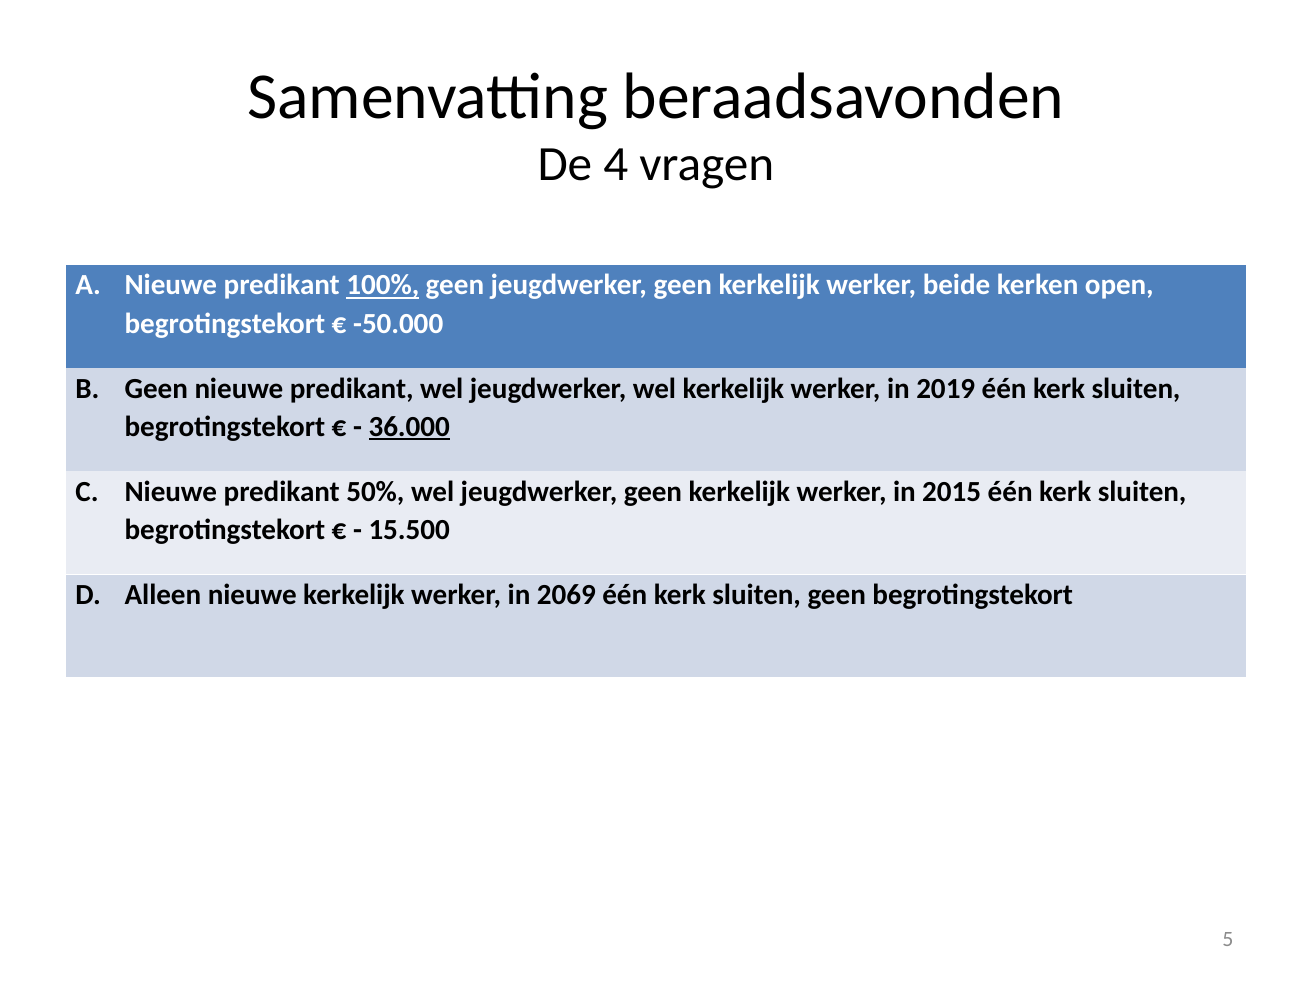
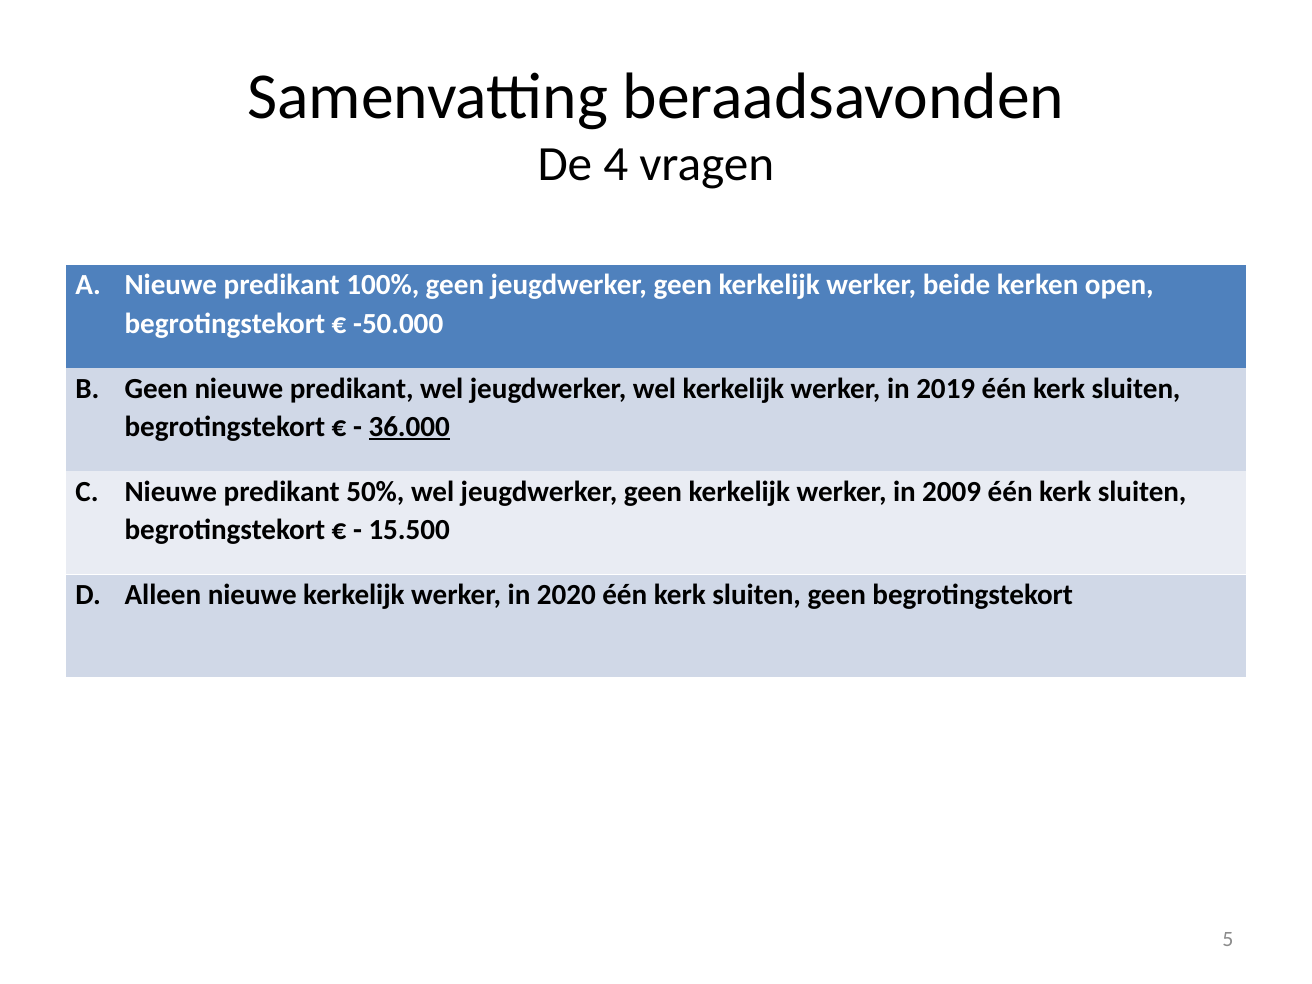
100% underline: present -> none
2015: 2015 -> 2009
2069: 2069 -> 2020
